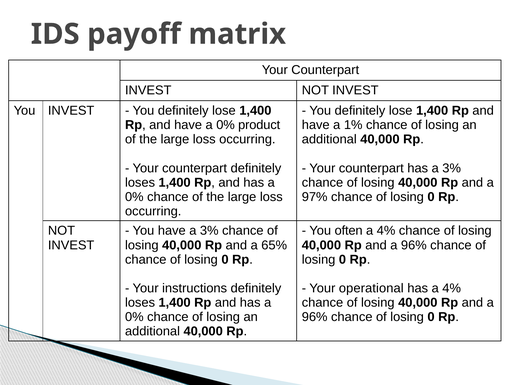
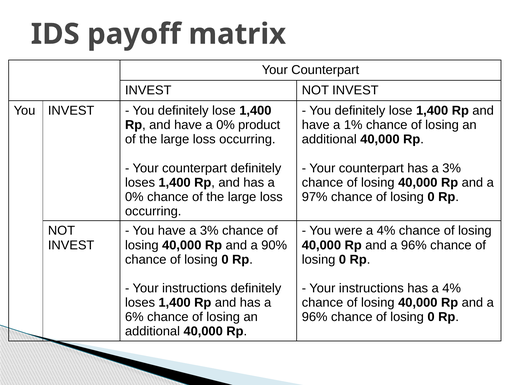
often: often -> were
65%: 65% -> 90%
operational at (371, 289): operational -> instructions
0% at (134, 317): 0% -> 6%
